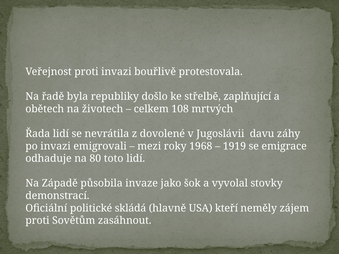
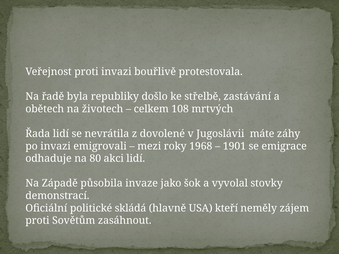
zaplňující: zaplňující -> zastávání
davu: davu -> máte
1919: 1919 -> 1901
toto: toto -> akci
